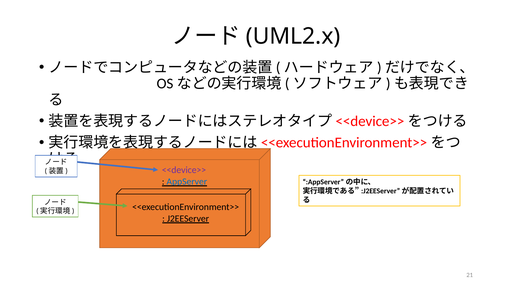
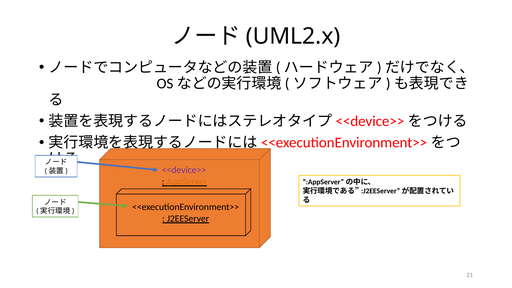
AppServer colour: blue -> orange
